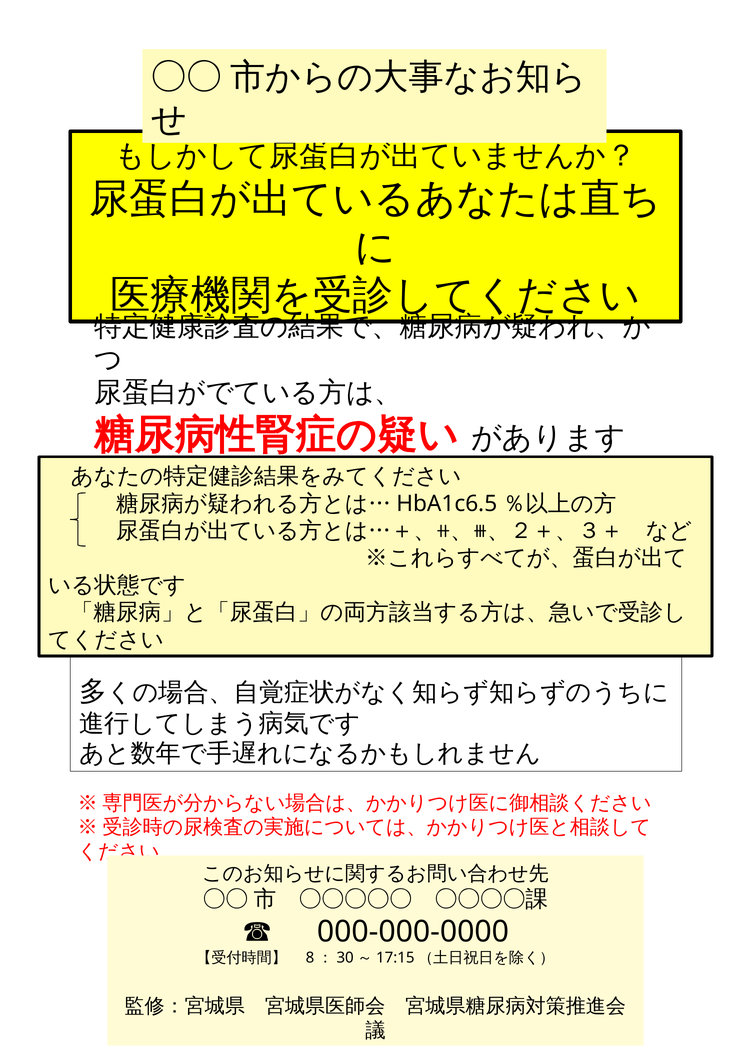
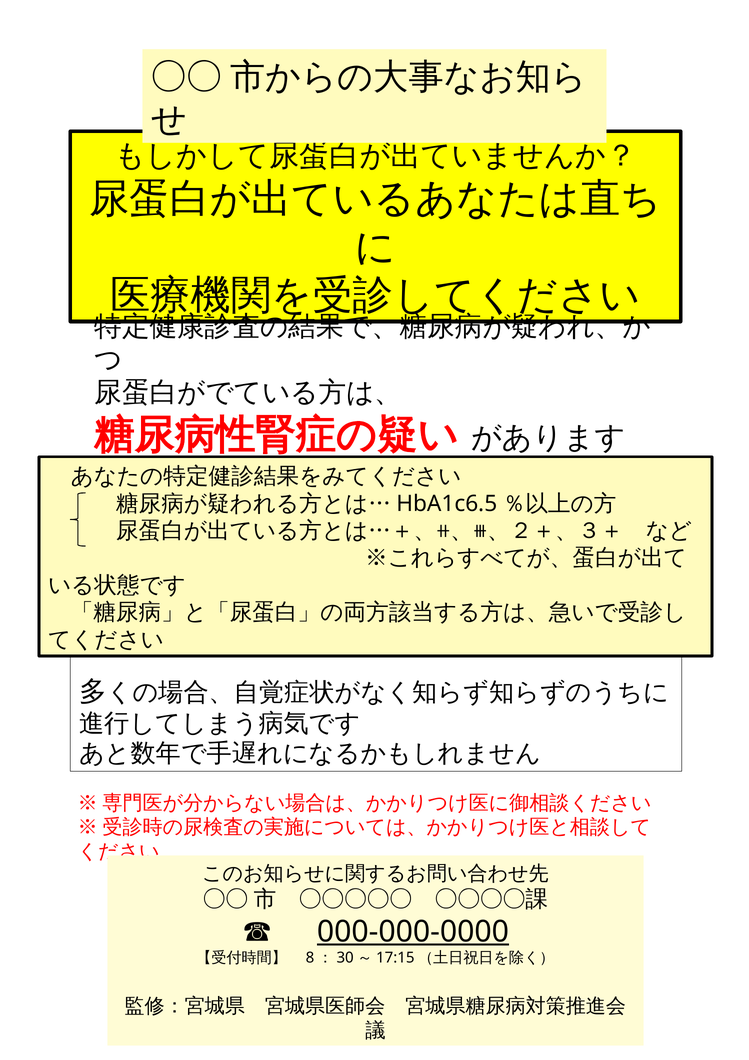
000-000-0000 underline: none -> present
